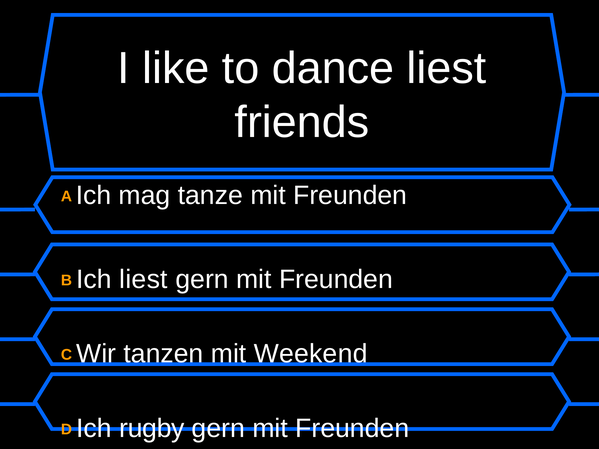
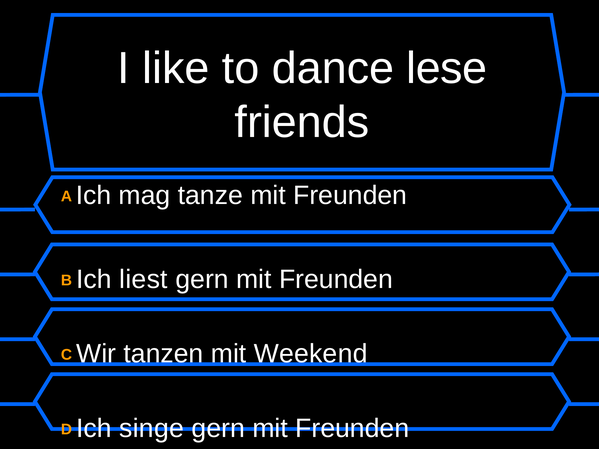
dance liest: liest -> lese
rugby: rugby -> singe
